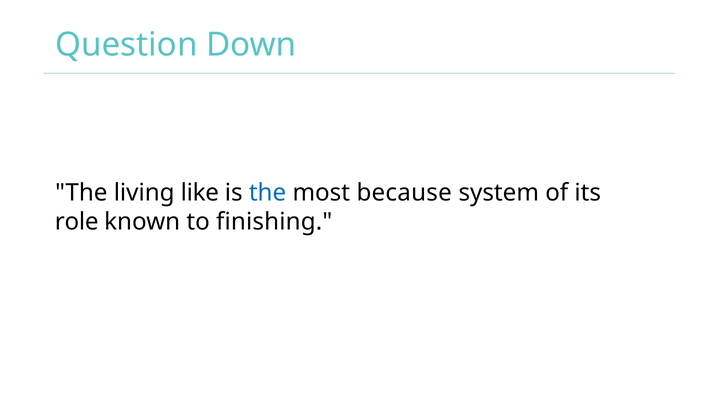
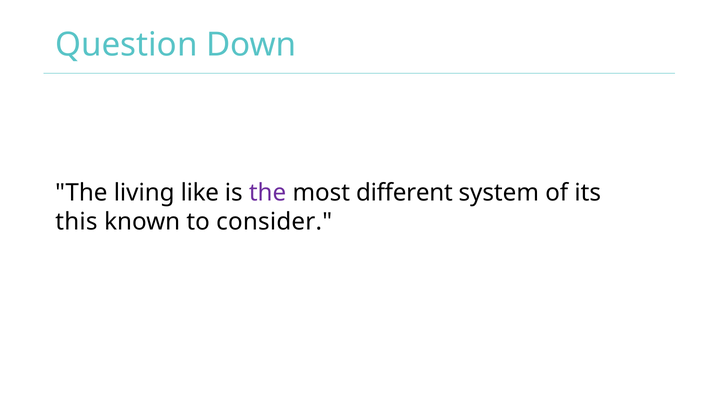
the at (268, 193) colour: blue -> purple
because: because -> different
role: role -> this
finishing: finishing -> consider
